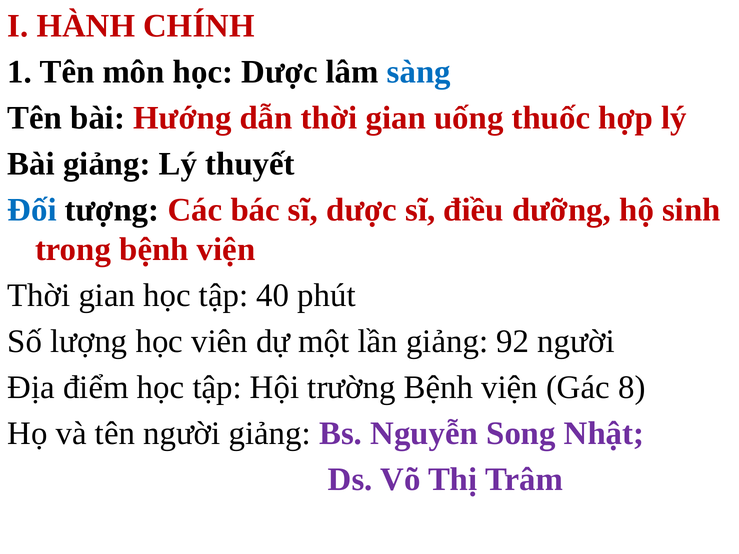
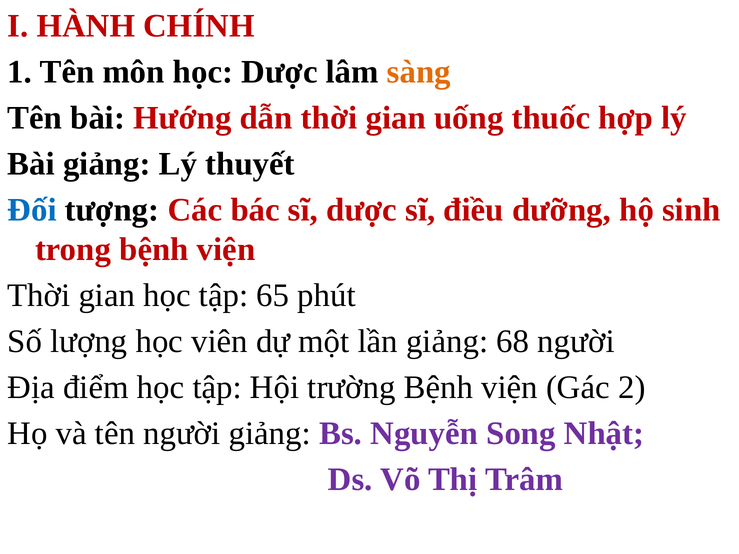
sàng colour: blue -> orange
40: 40 -> 65
92: 92 -> 68
8: 8 -> 2
